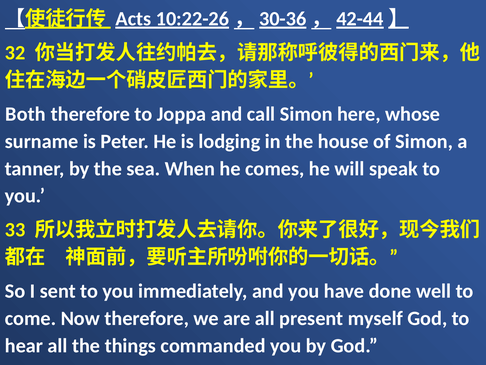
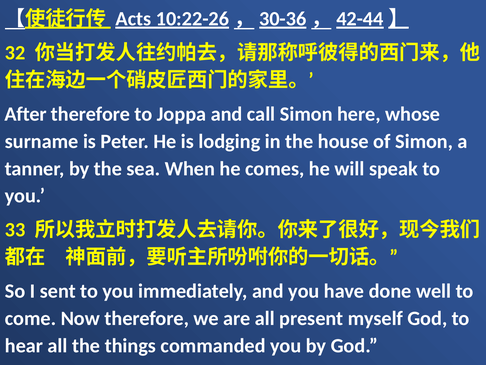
Both: Both -> After
